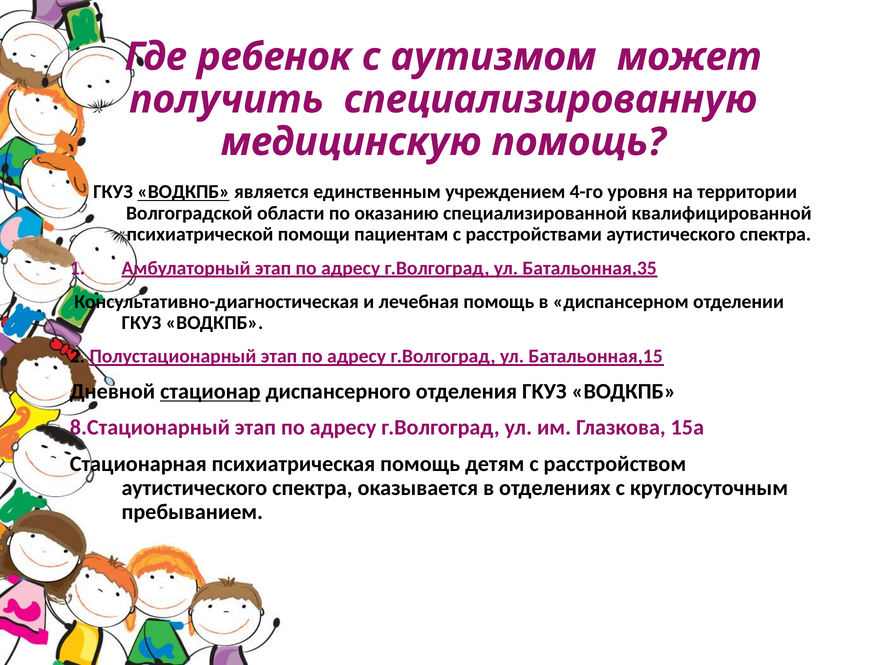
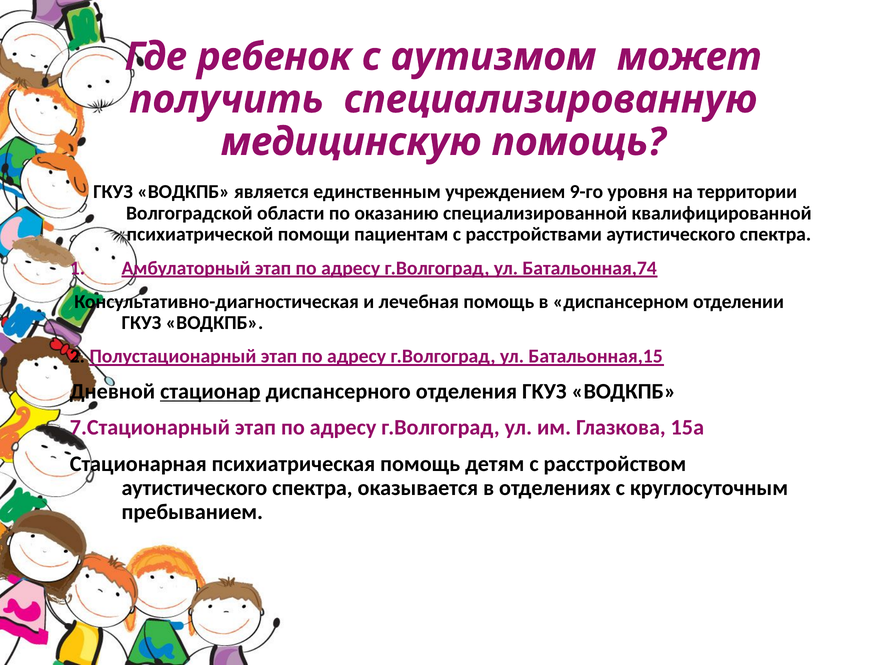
ВОДКПБ at (183, 192) underline: present -> none
4-го: 4-го -> 9-го
Батальонная,35: Батальонная,35 -> Батальонная,74
8.Стационарный: 8.Стационарный -> 7.Стационарный
